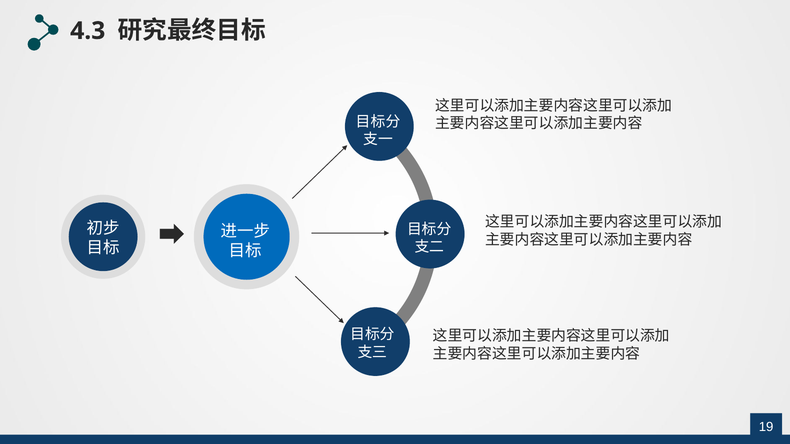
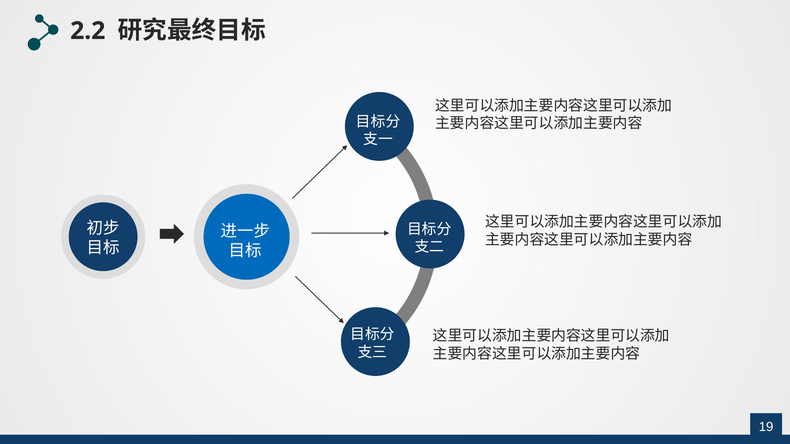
4.3: 4.3 -> 2.2
